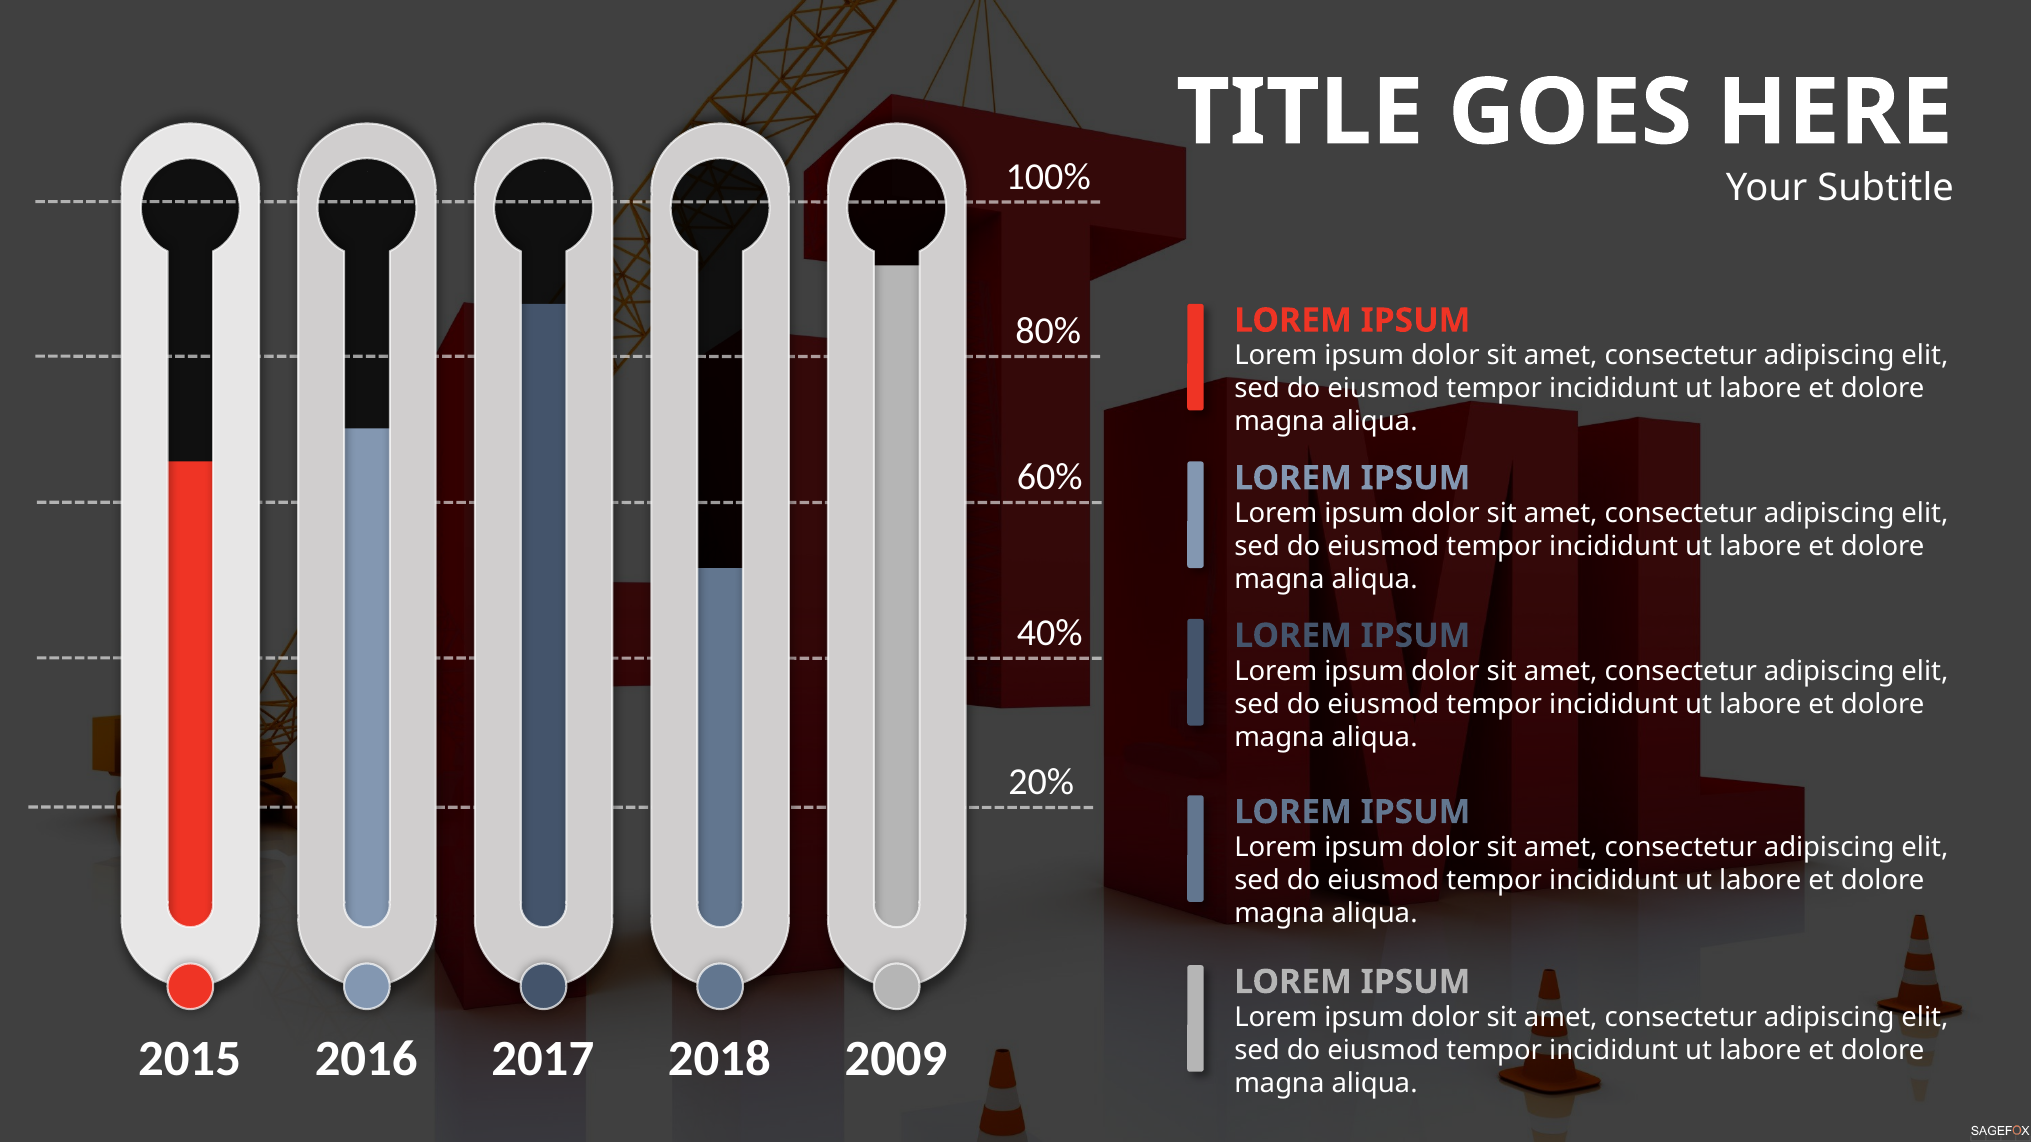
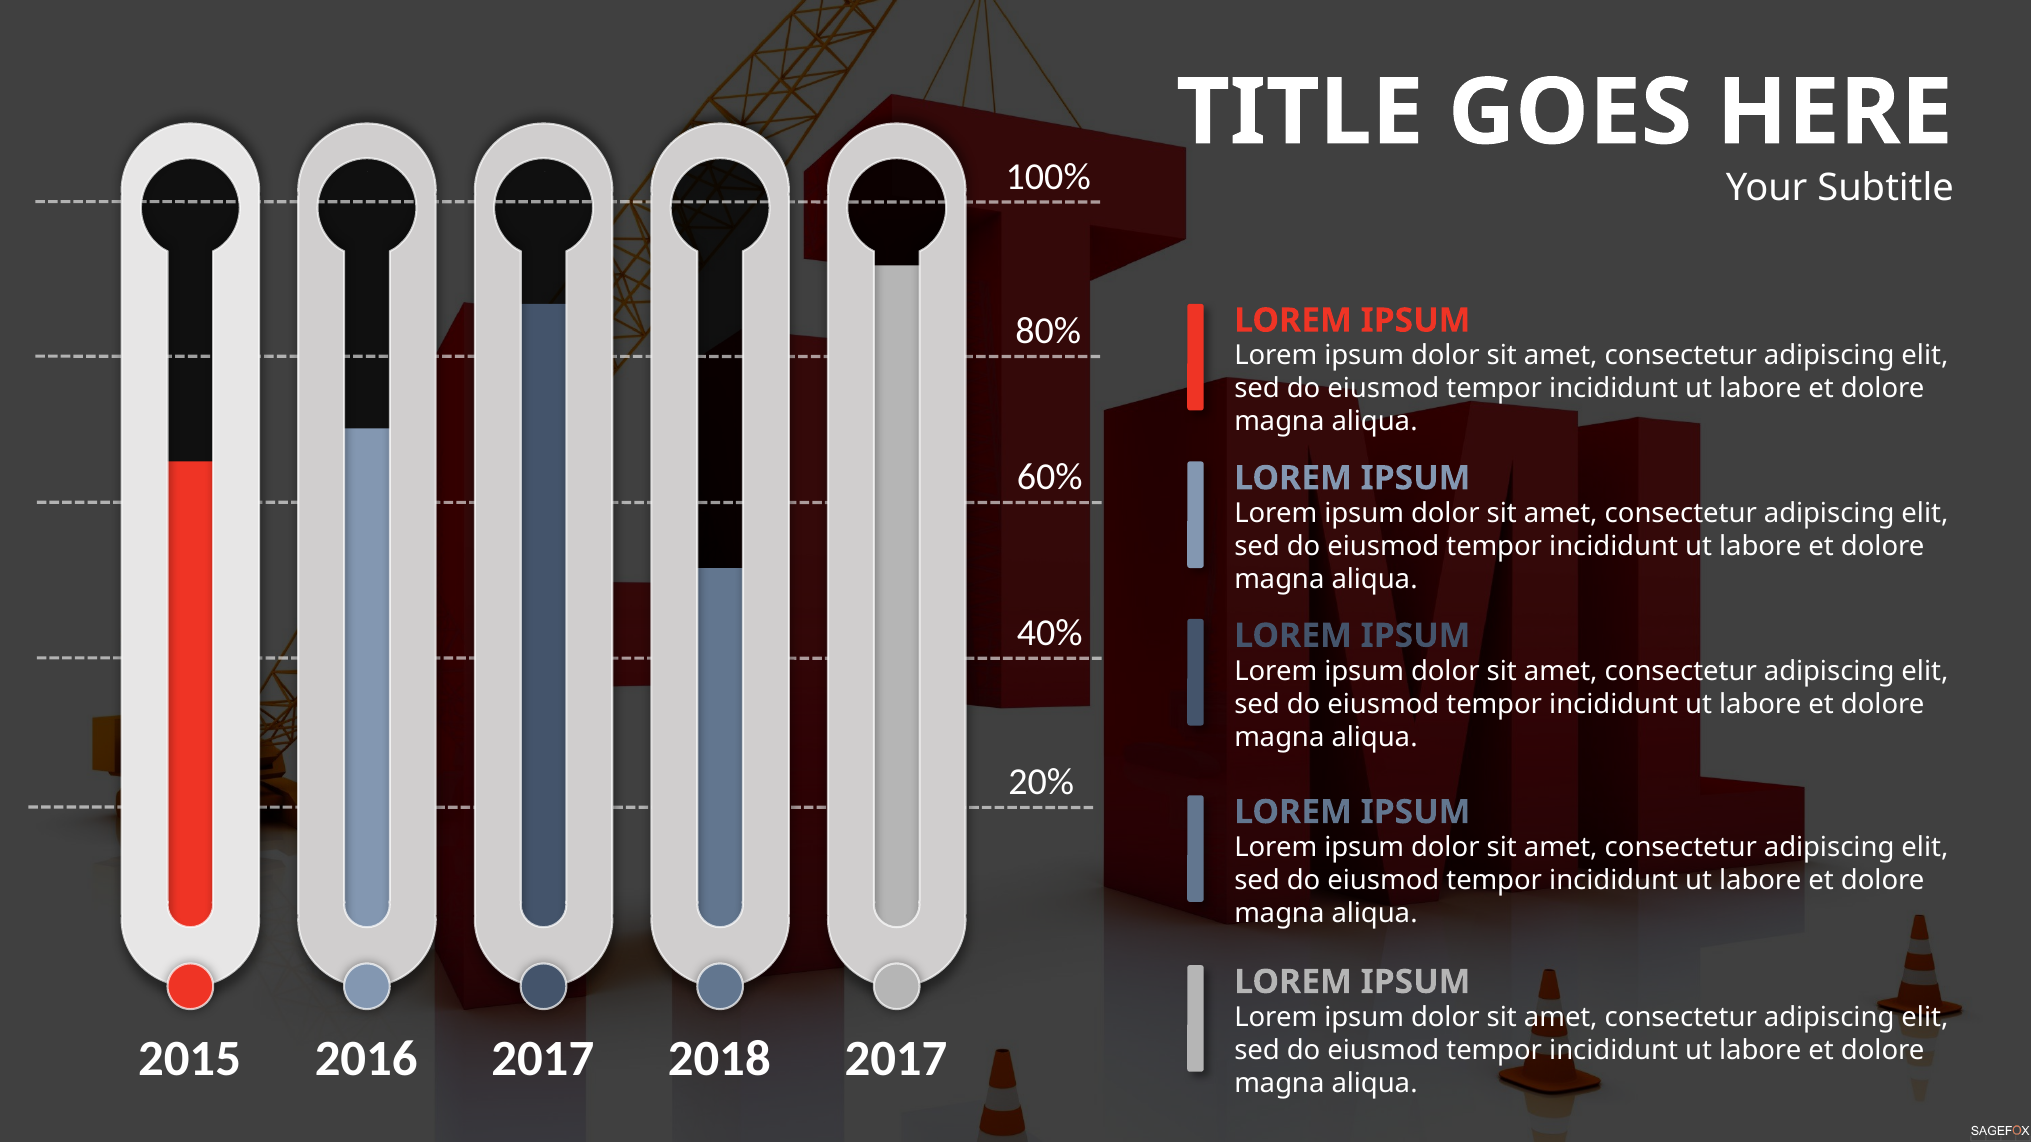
2018 2009: 2009 -> 2017
